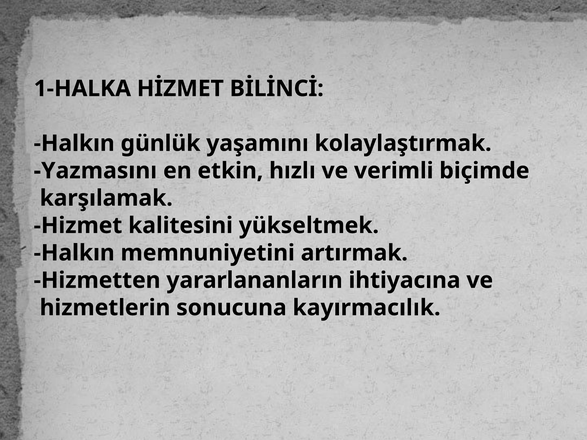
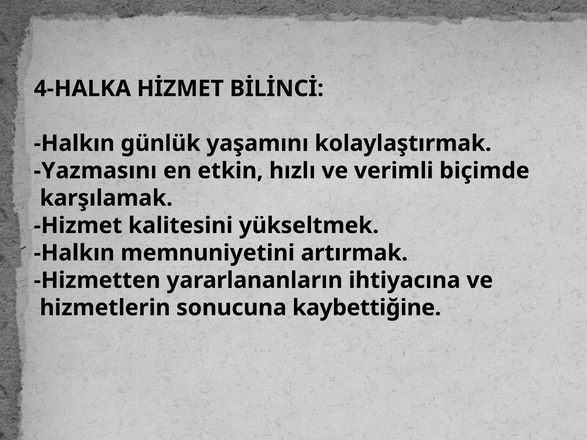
1-HALKA: 1-HALKA -> 4-HALKA
kayırmacılık: kayırmacılık -> kaybettiğine
